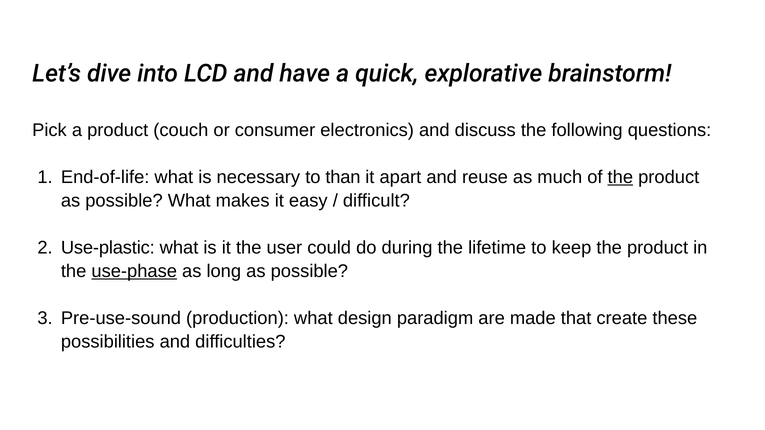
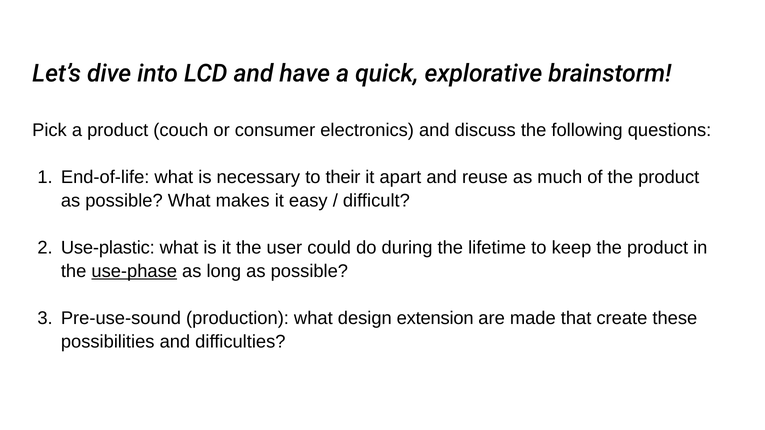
than: than -> their
the at (620, 177) underline: present -> none
paradigm: paradigm -> extension
